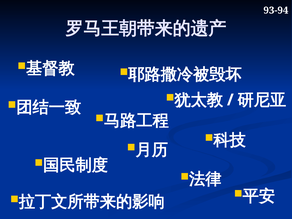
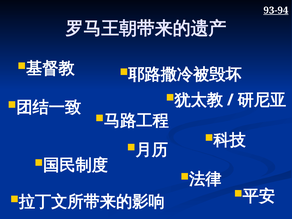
93-94 underline: none -> present
